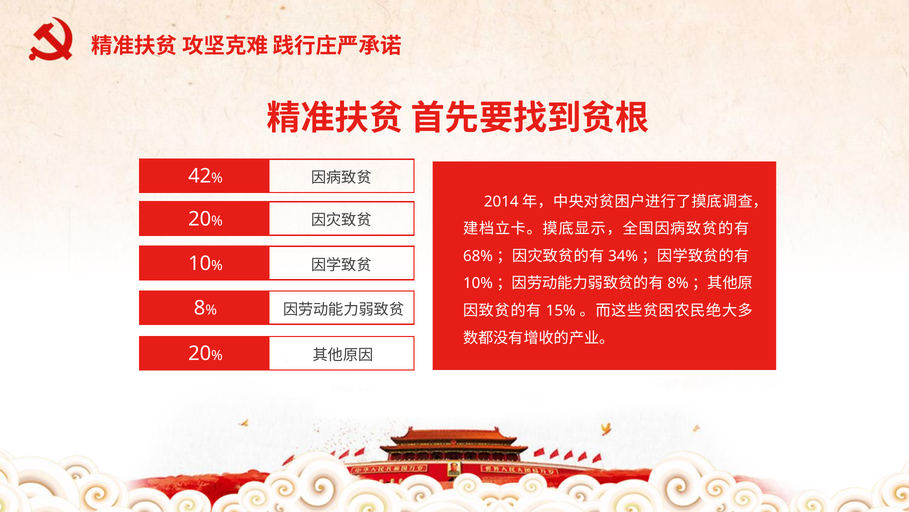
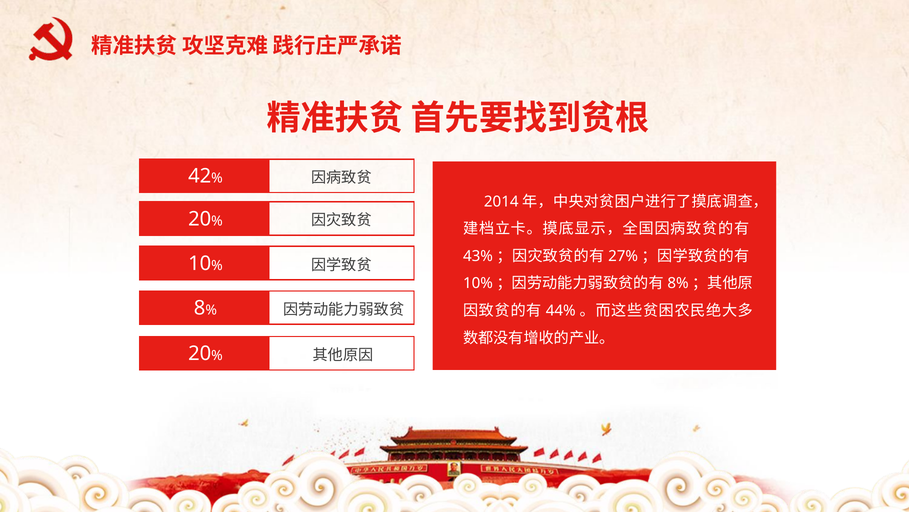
68%: 68% -> 43%
34%: 34% -> 27%
15%: 15% -> 44%
